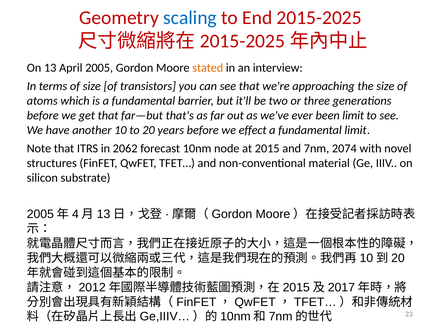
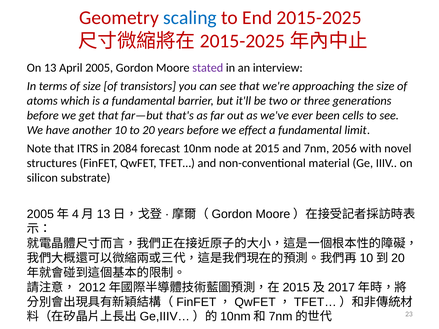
stated colour: orange -> purple
been limit: limit -> cells
2062: 2062 -> 2084
2074: 2074 -> 2056
